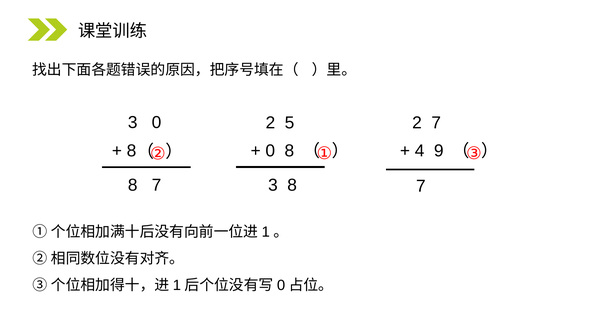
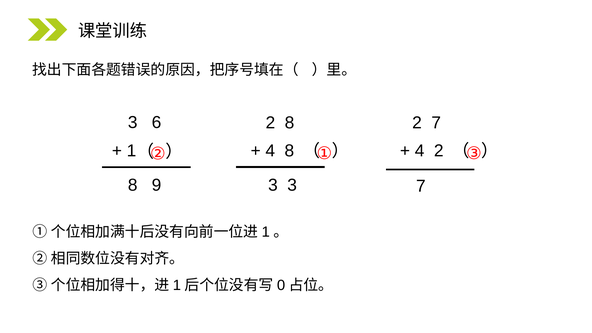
3 0: 0 -> 6
2 5: 5 -> 8
4 9: 9 -> 2
0 at (270, 151): 0 -> 4
8 at (132, 151): 8 -> 1
8 7: 7 -> 9
3 8: 8 -> 3
